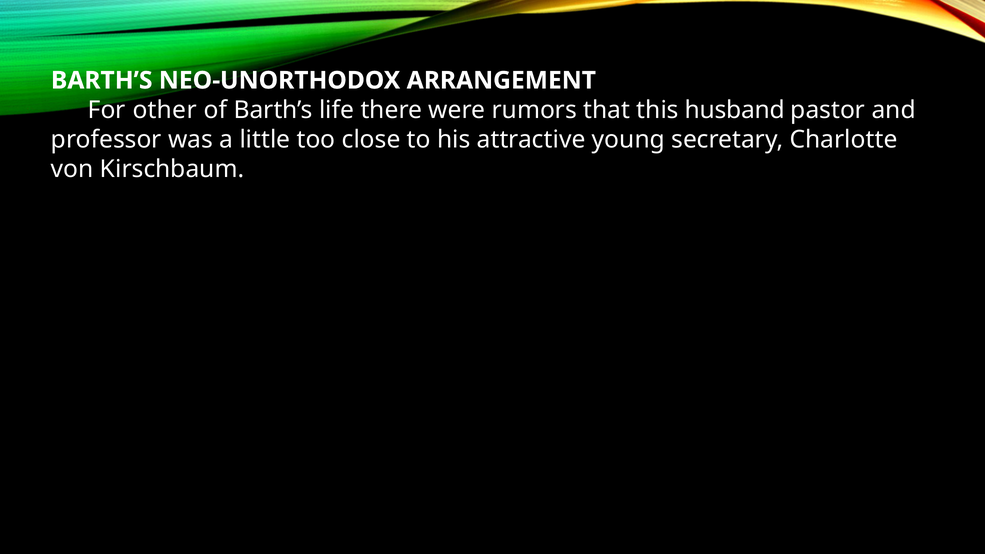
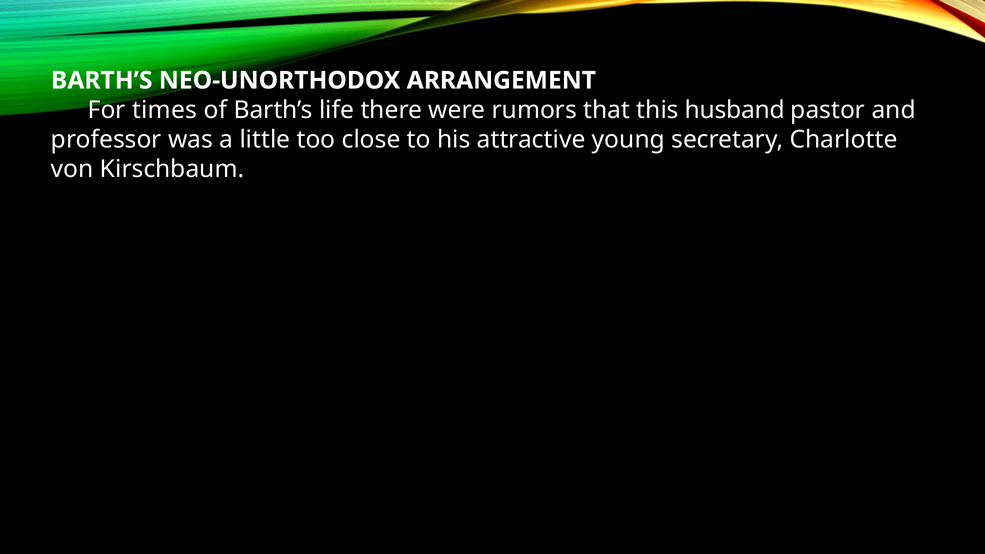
other: other -> times
